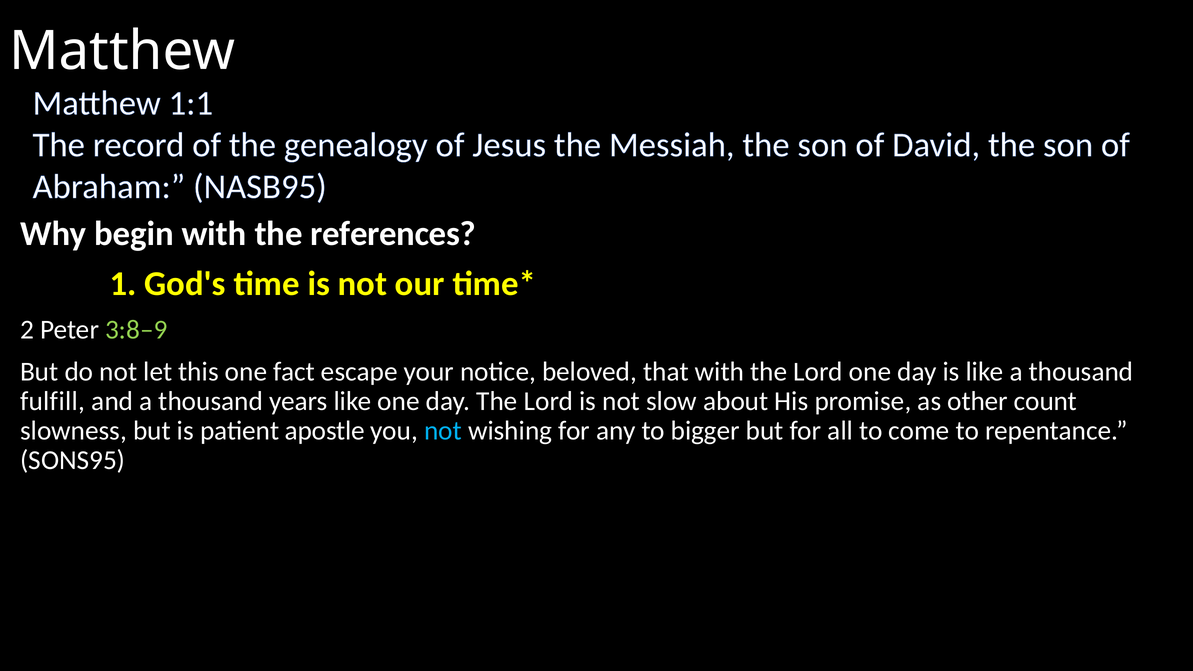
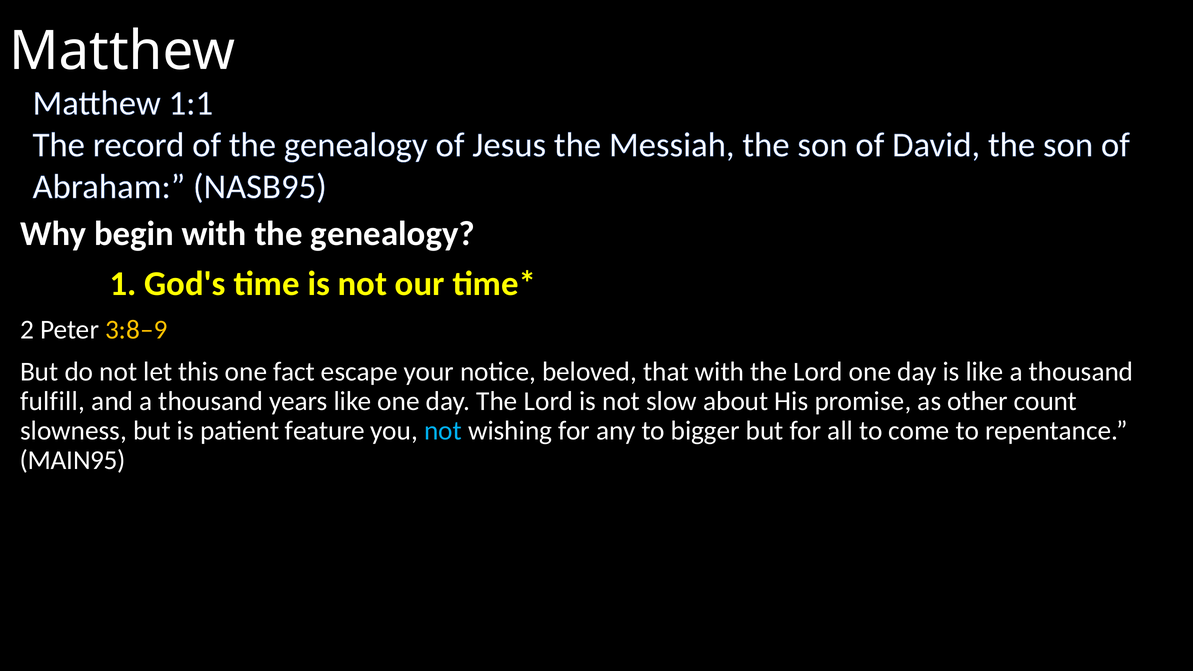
with the references: references -> genealogy
3:8–9 colour: light green -> yellow
apostle: apostle -> feature
SONS95: SONS95 -> MAIN95
